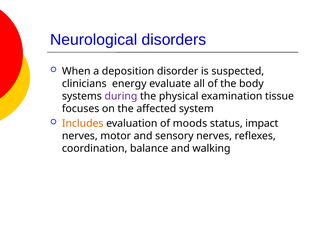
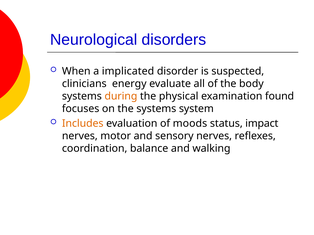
deposition: deposition -> implicated
during colour: purple -> orange
tissue: tissue -> found
the affected: affected -> systems
